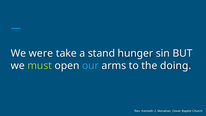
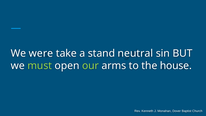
hunger: hunger -> neutral
our colour: light blue -> light green
doing: doing -> house
